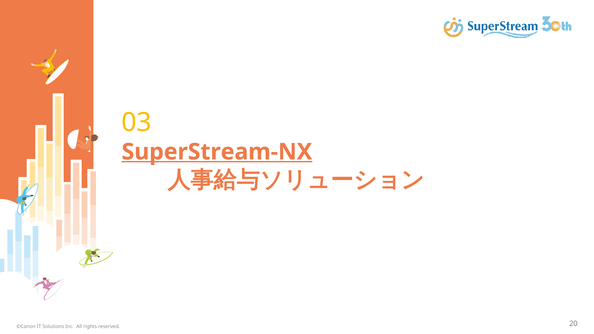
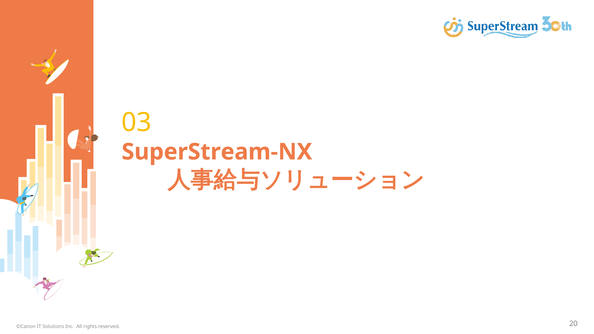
SuperStream-NX underline: present -> none
